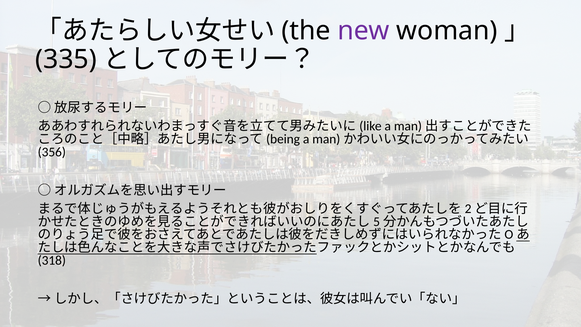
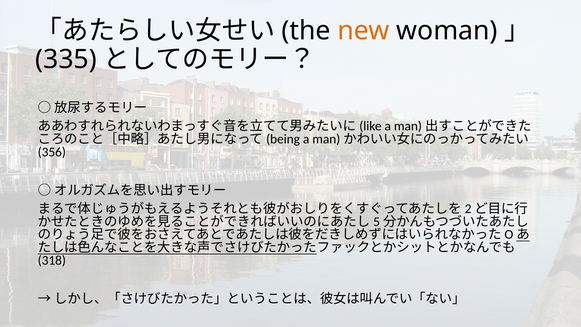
new colour: purple -> orange
